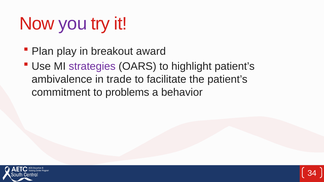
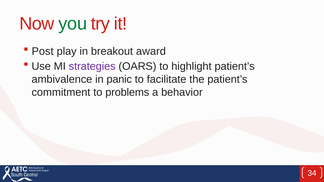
you colour: purple -> green
Plan: Plan -> Post
trade: trade -> panic
